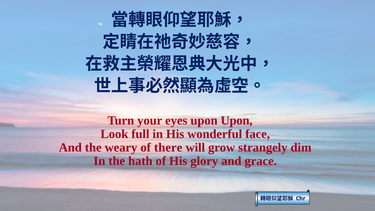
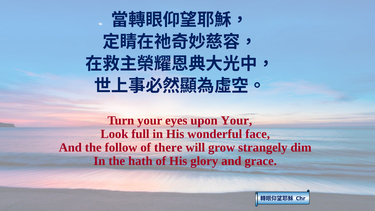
upon Upon: Upon -> Your
weary: weary -> follow
